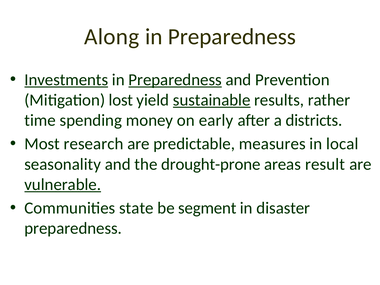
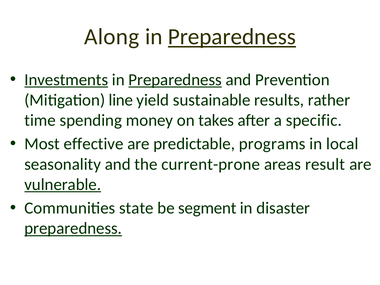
Preparedness at (232, 37) underline: none -> present
lost: lost -> line
sustainable underline: present -> none
early: early -> takes
districts: districts -> specific
research: research -> effective
measures: measures -> programs
drought-prone: drought-prone -> current-prone
preparedness at (73, 228) underline: none -> present
